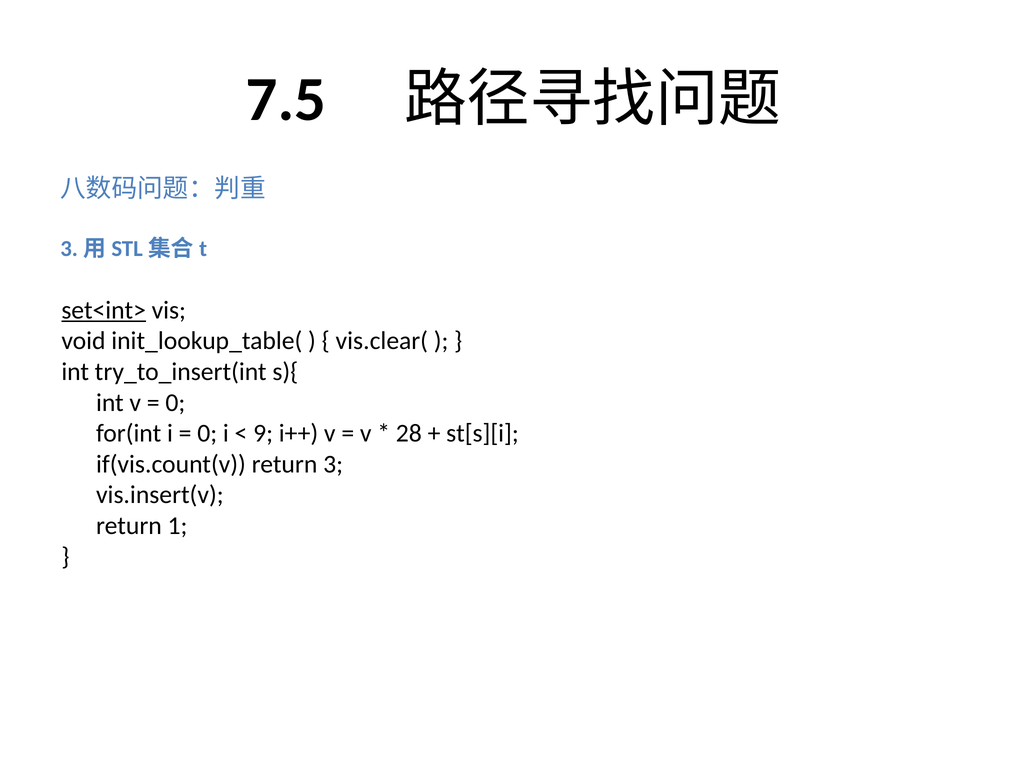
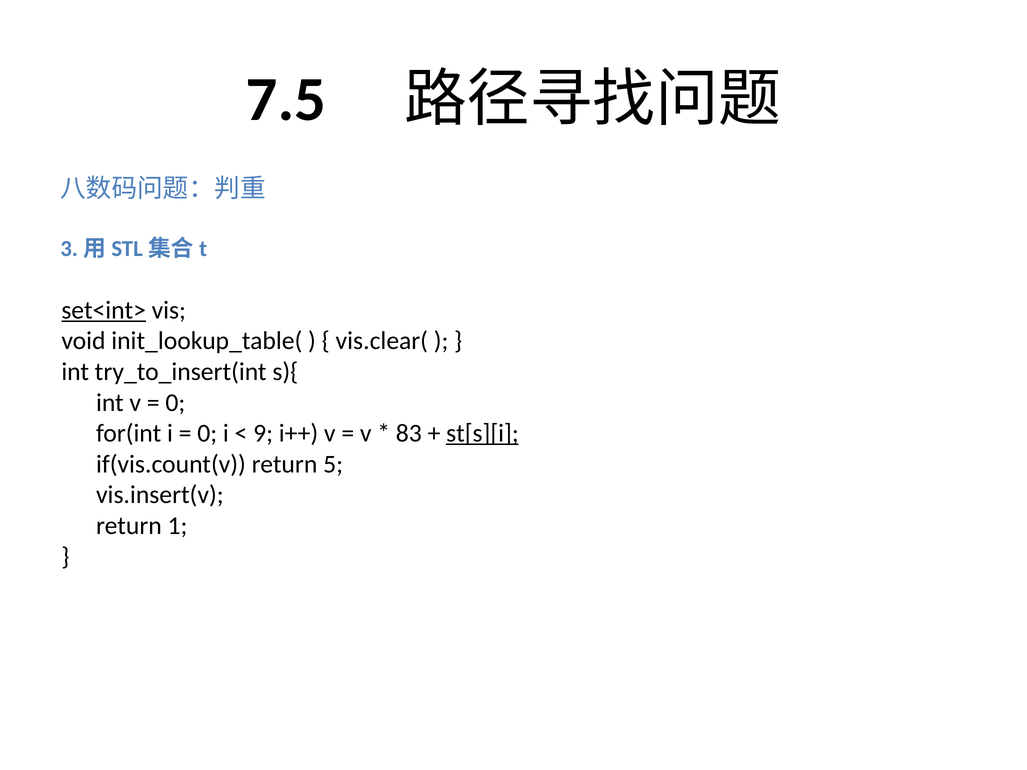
28: 28 -> 83
st[s][i underline: none -> present
3: 3 -> 5
